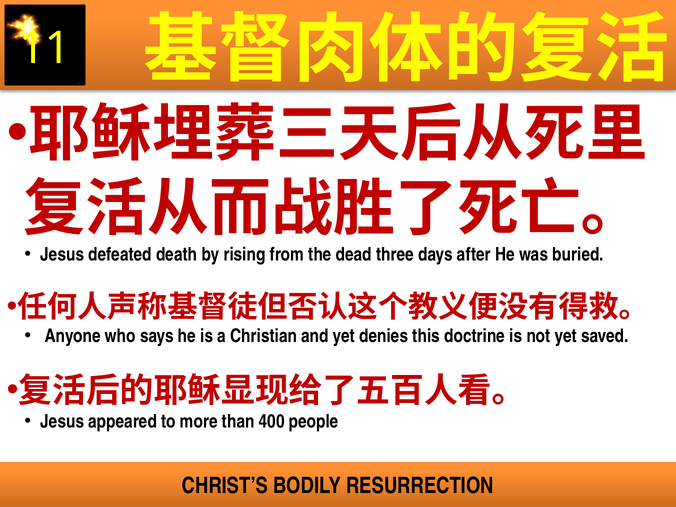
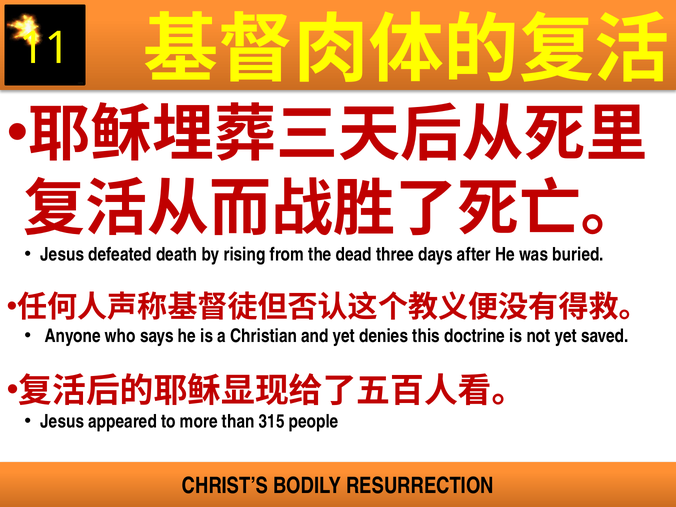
400: 400 -> 315
